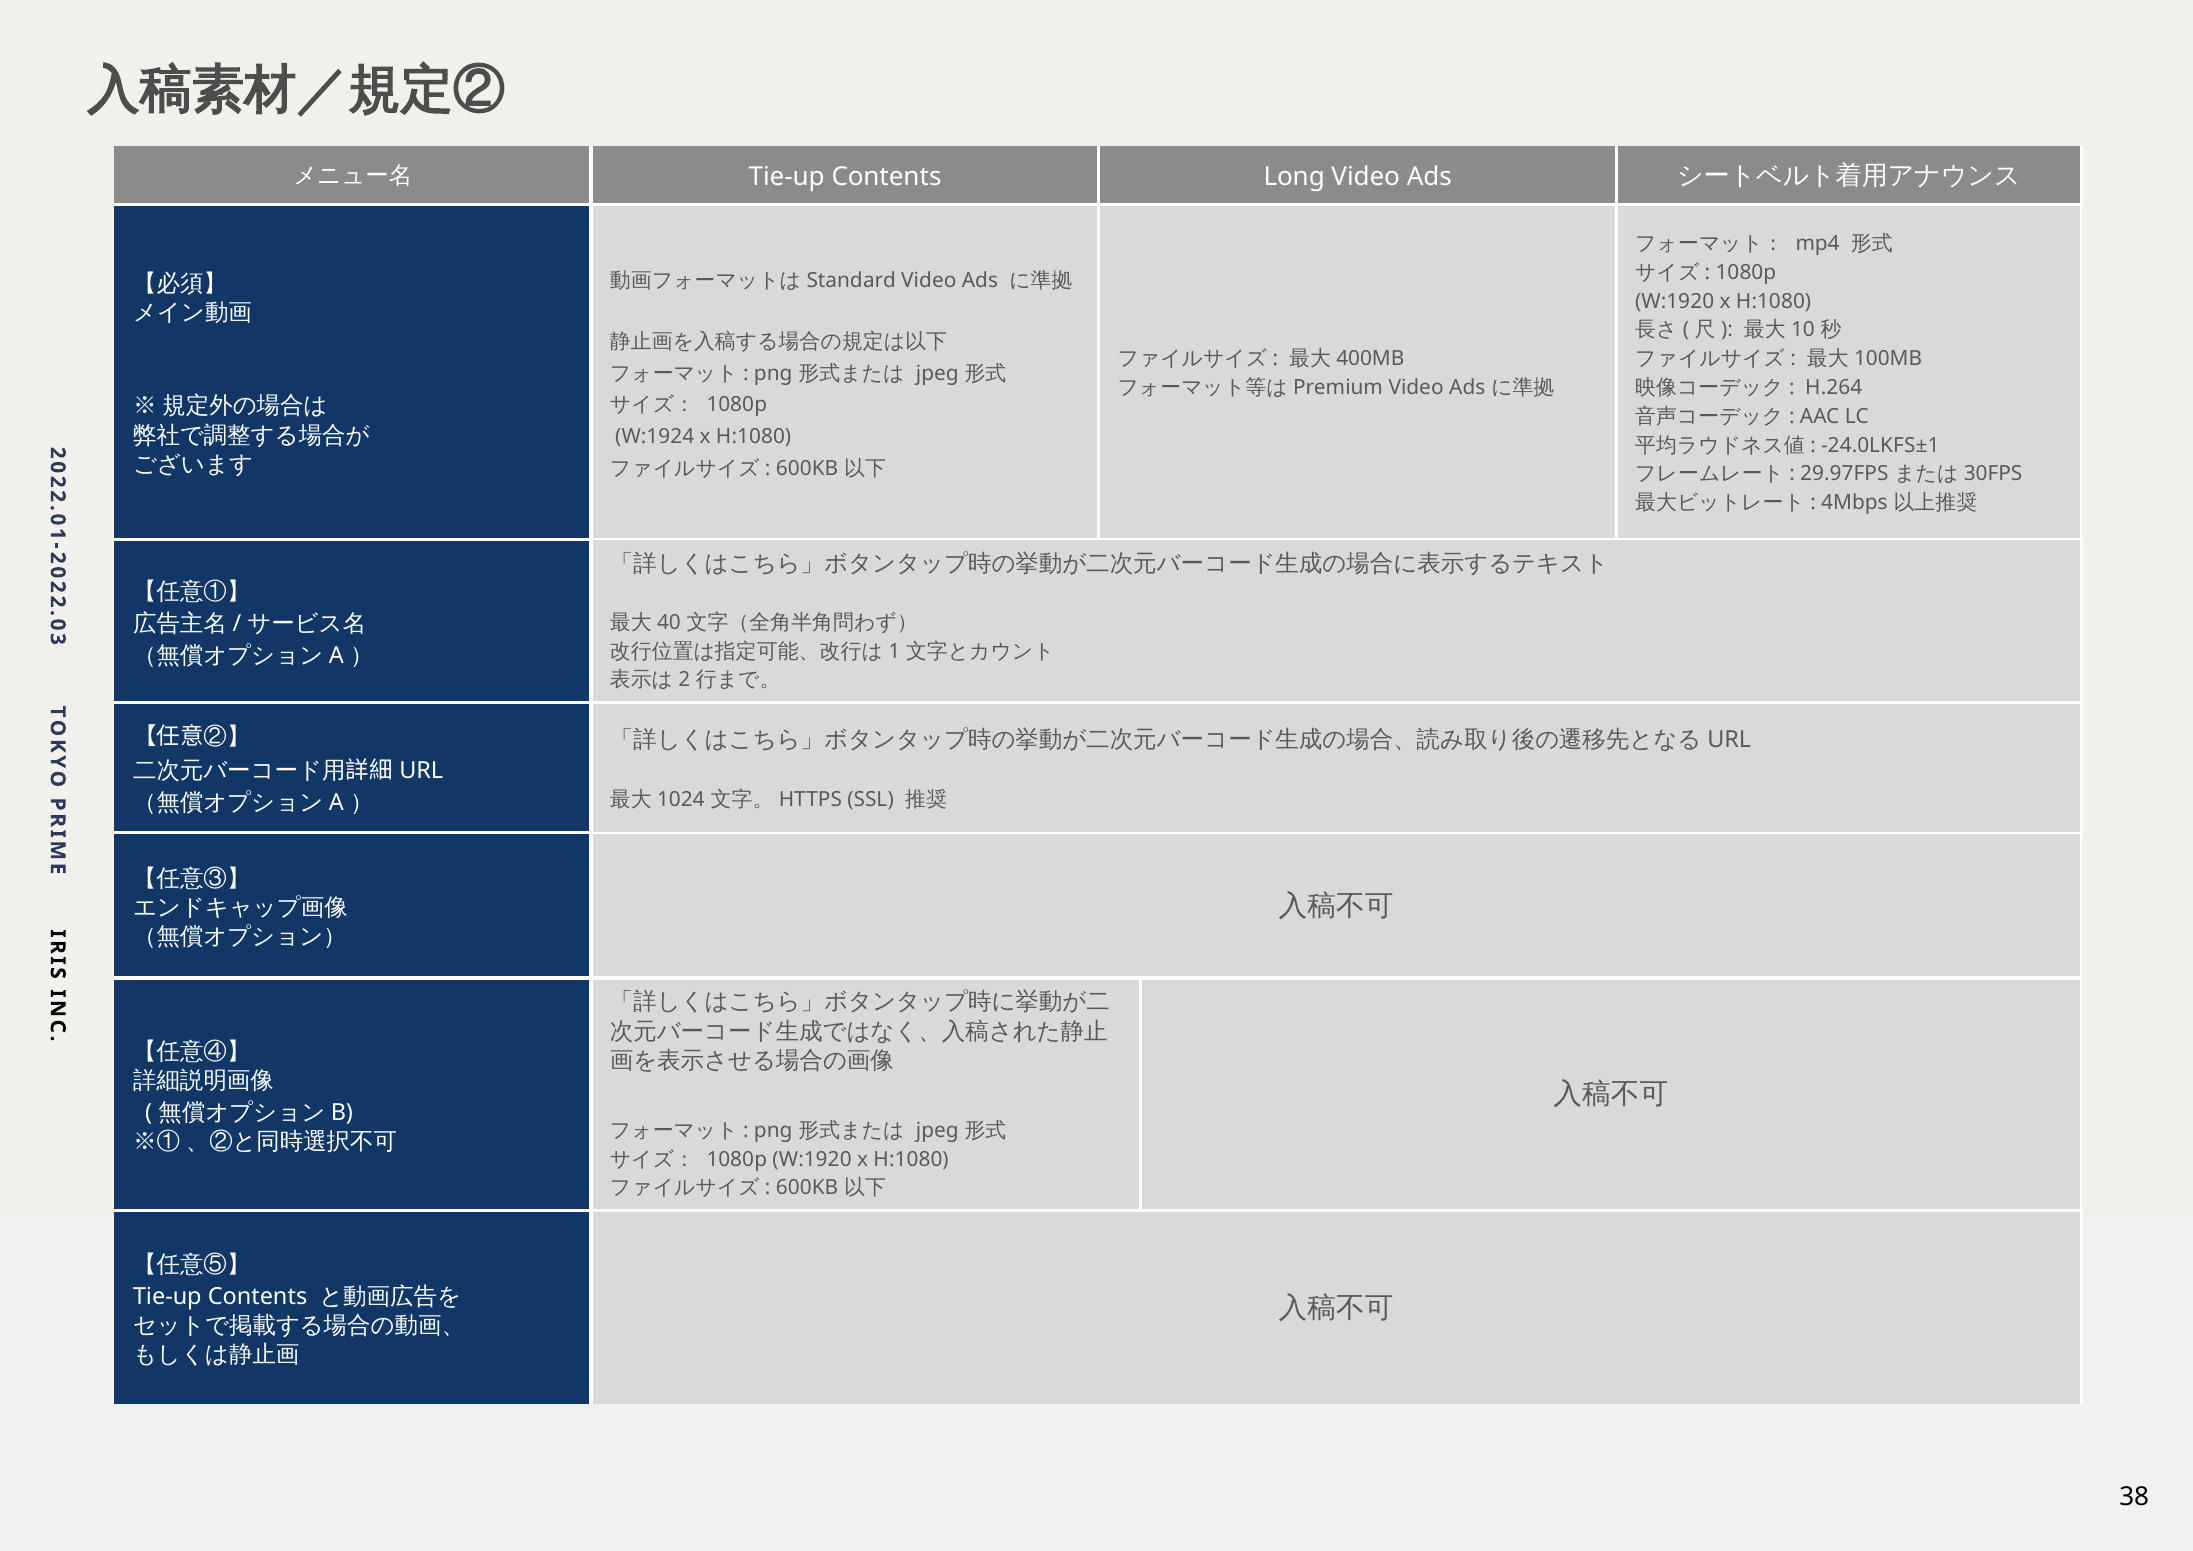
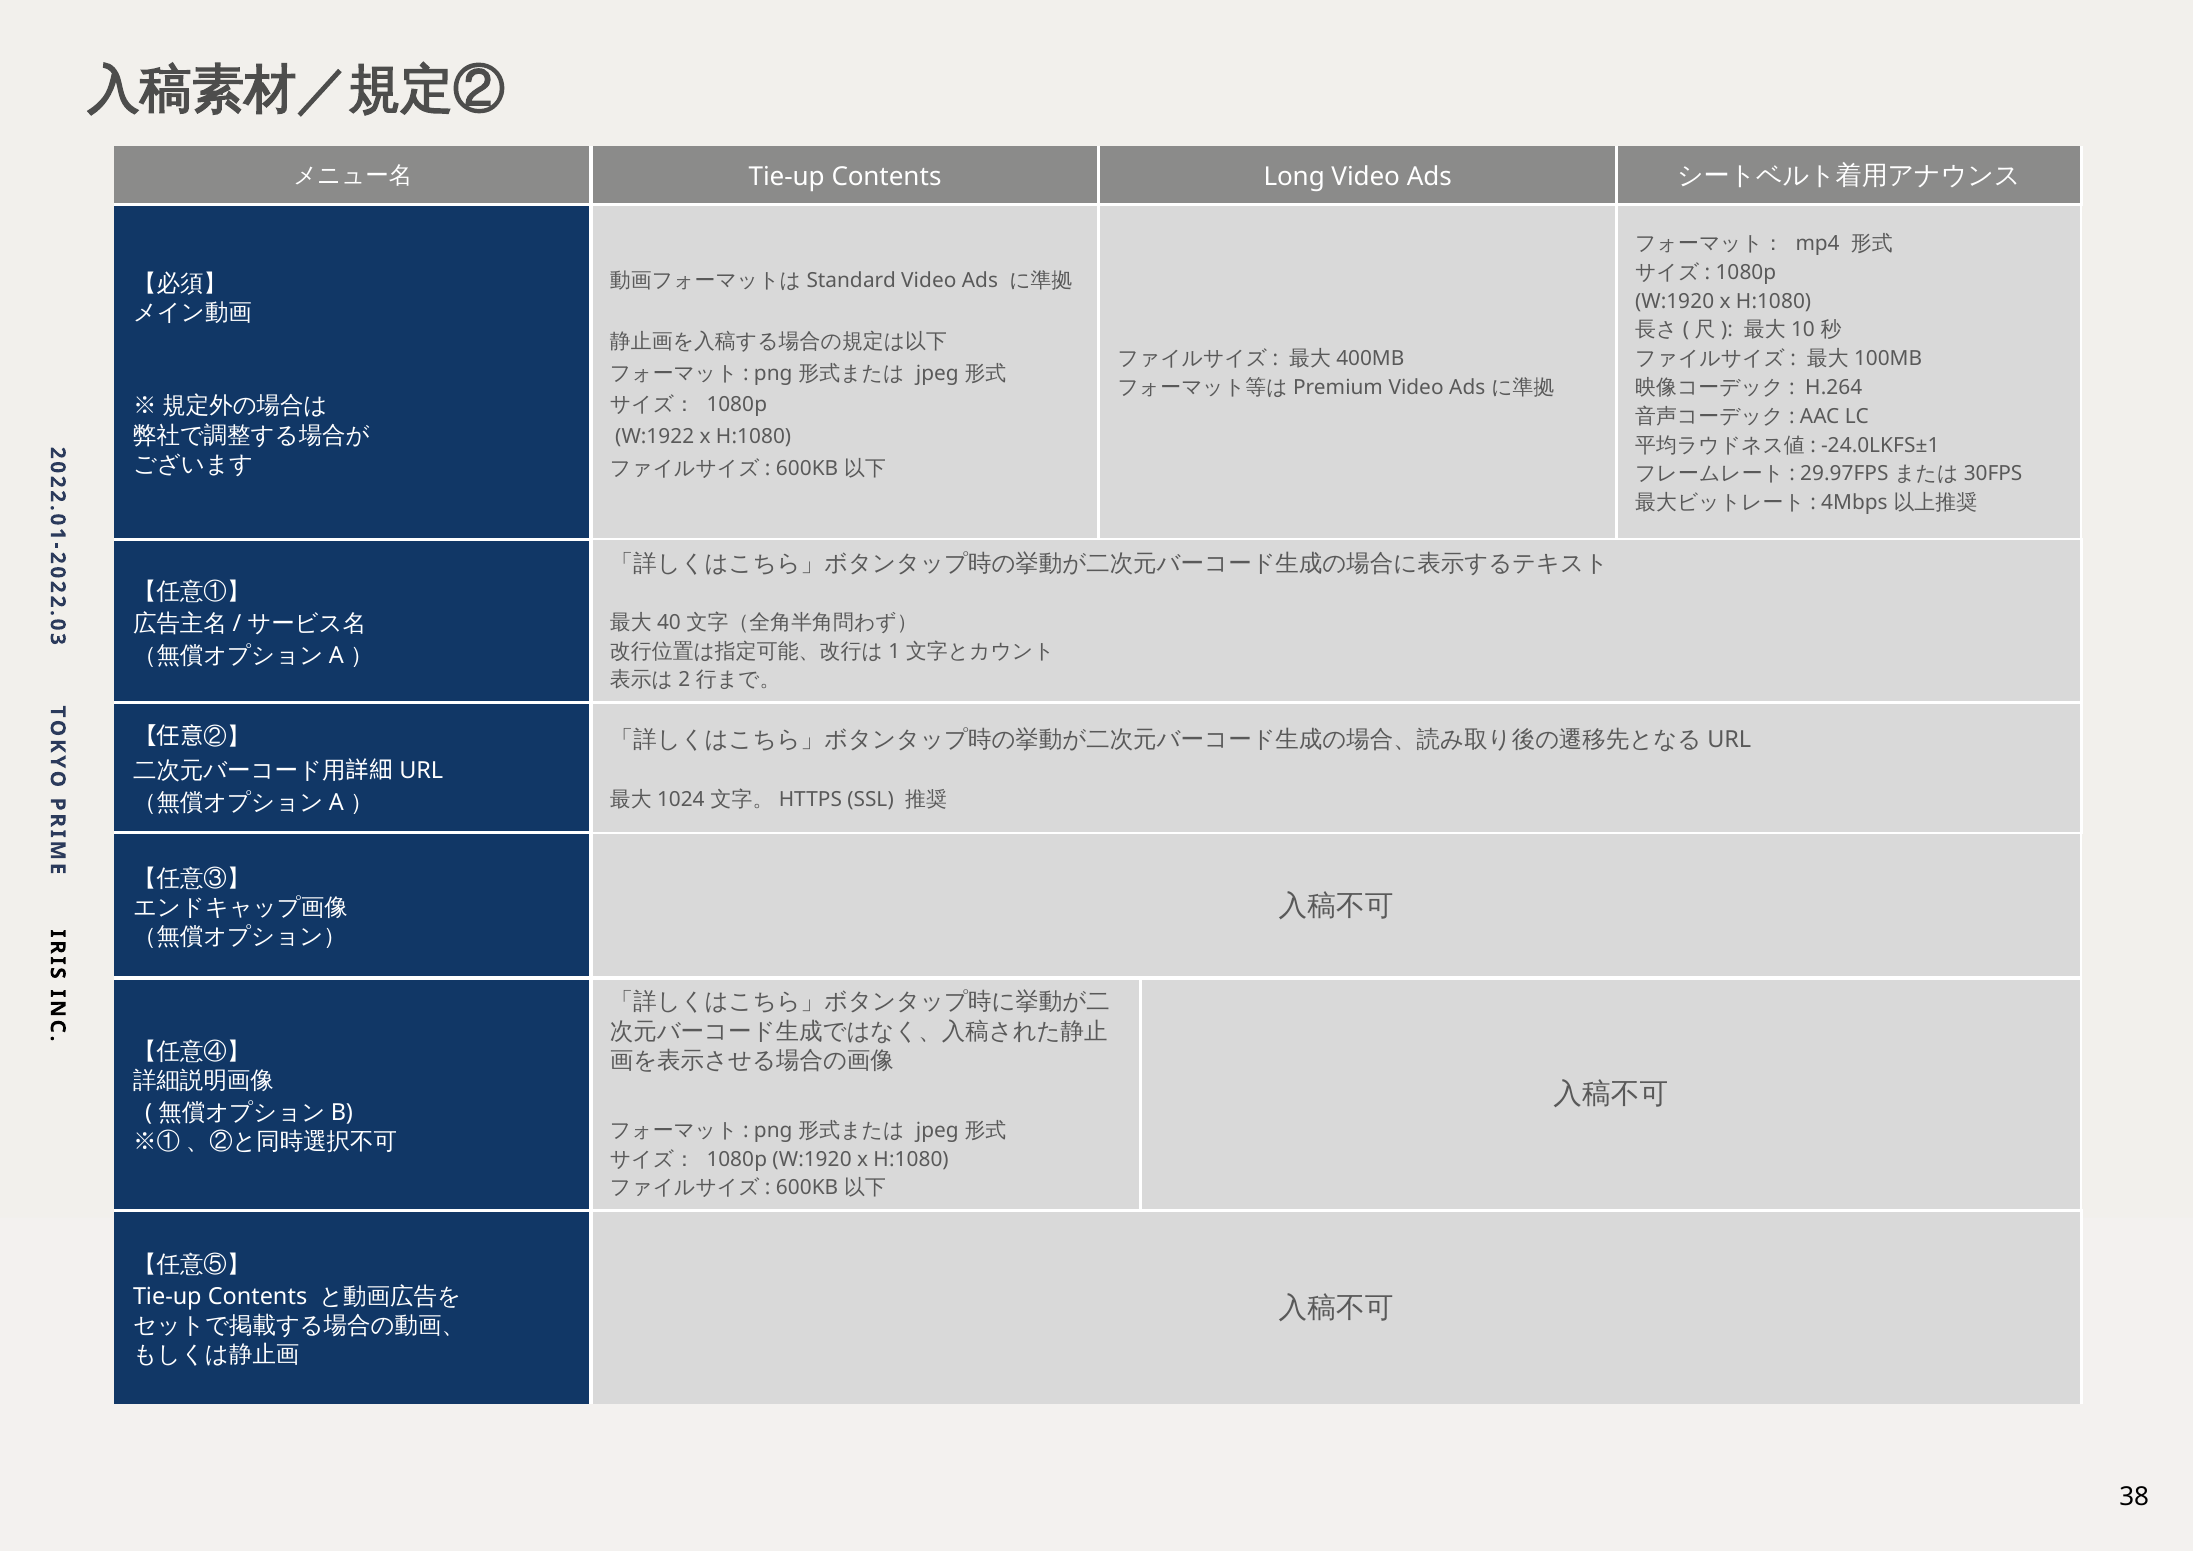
W:1924: W:1924 -> W:1922
